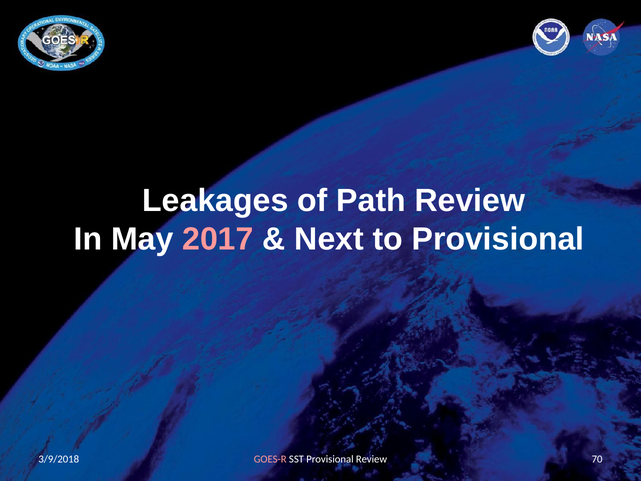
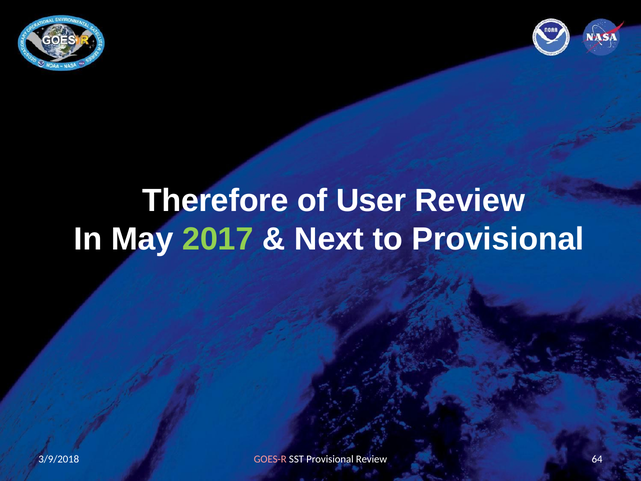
Leakages: Leakages -> Therefore
Path: Path -> User
2017 colour: pink -> light green
70: 70 -> 64
